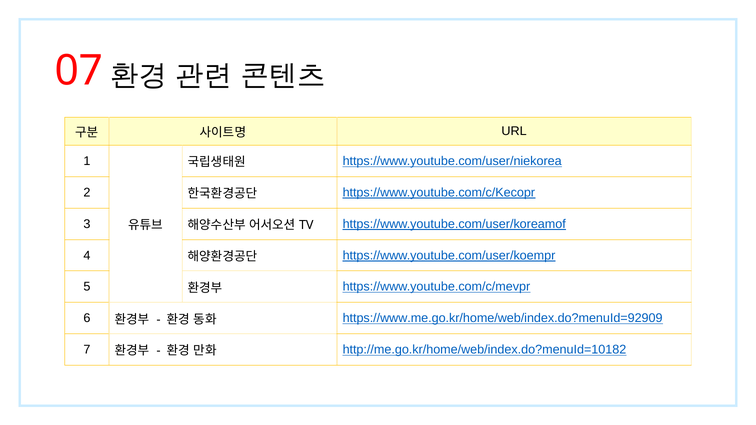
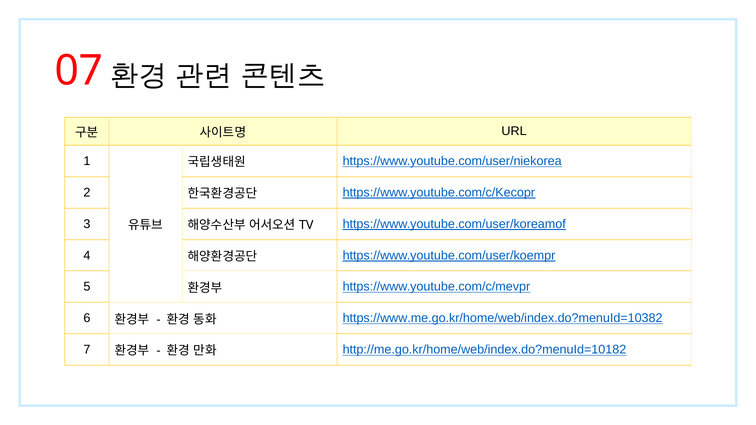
https://www.me.go.kr/home/web/index.do?menuId=92909: https://www.me.go.kr/home/web/index.do?menuId=92909 -> https://www.me.go.kr/home/web/index.do?menuId=10382
